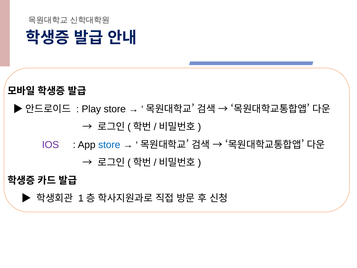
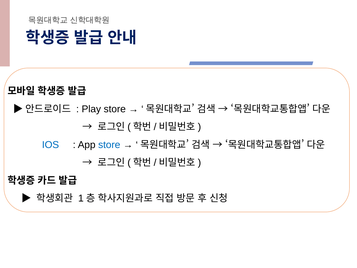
IOS colour: purple -> blue
